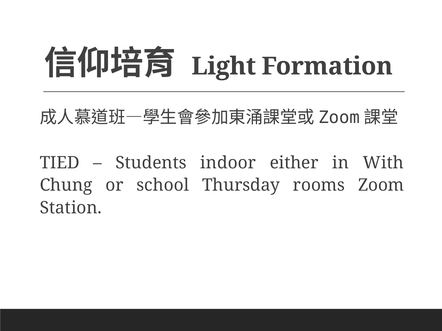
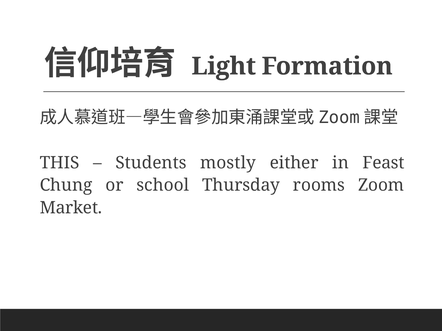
TIED: TIED -> THIS
indoor: indoor -> mostly
With: With -> Feast
Station: Station -> Market
